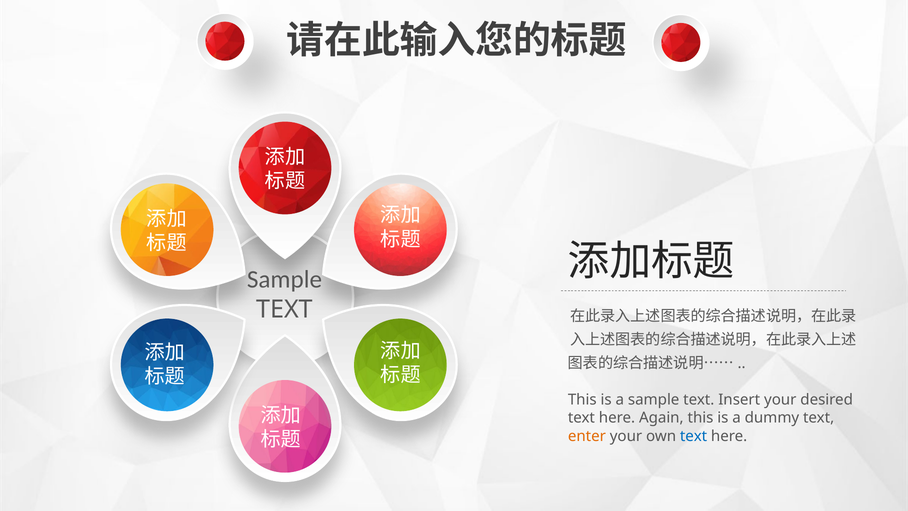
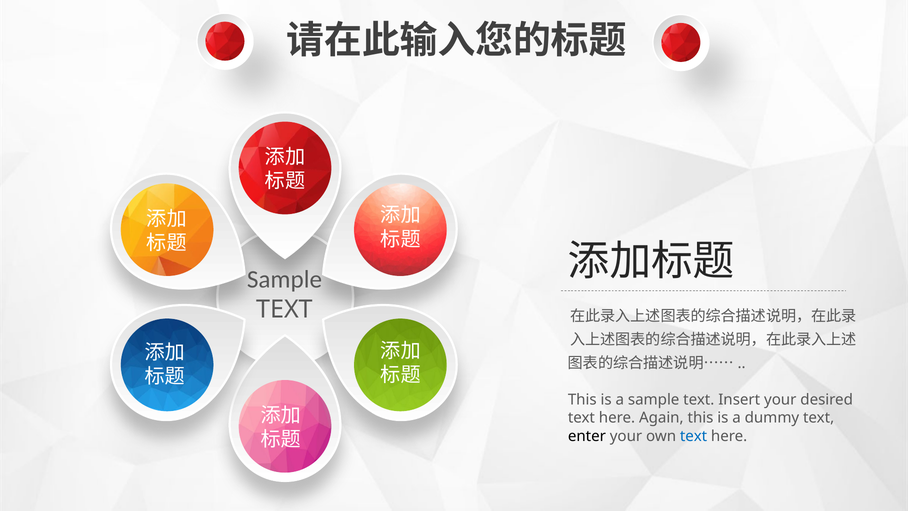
enter colour: orange -> black
